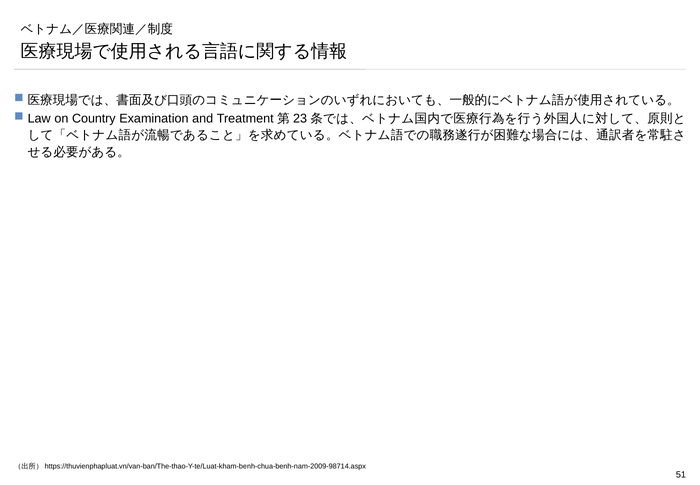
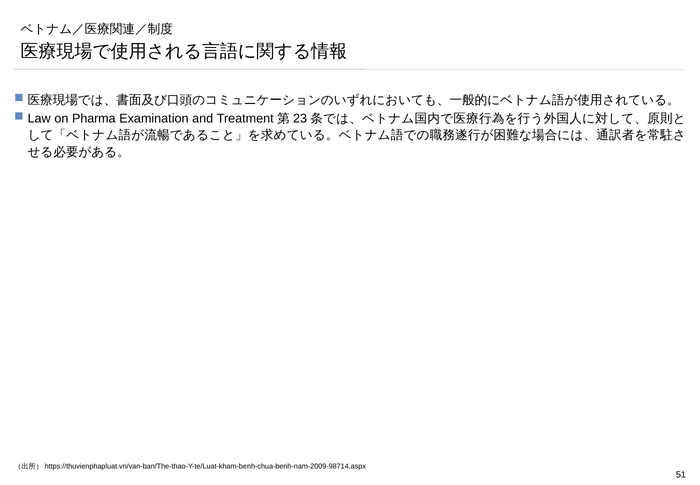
Country: Country -> Pharma
